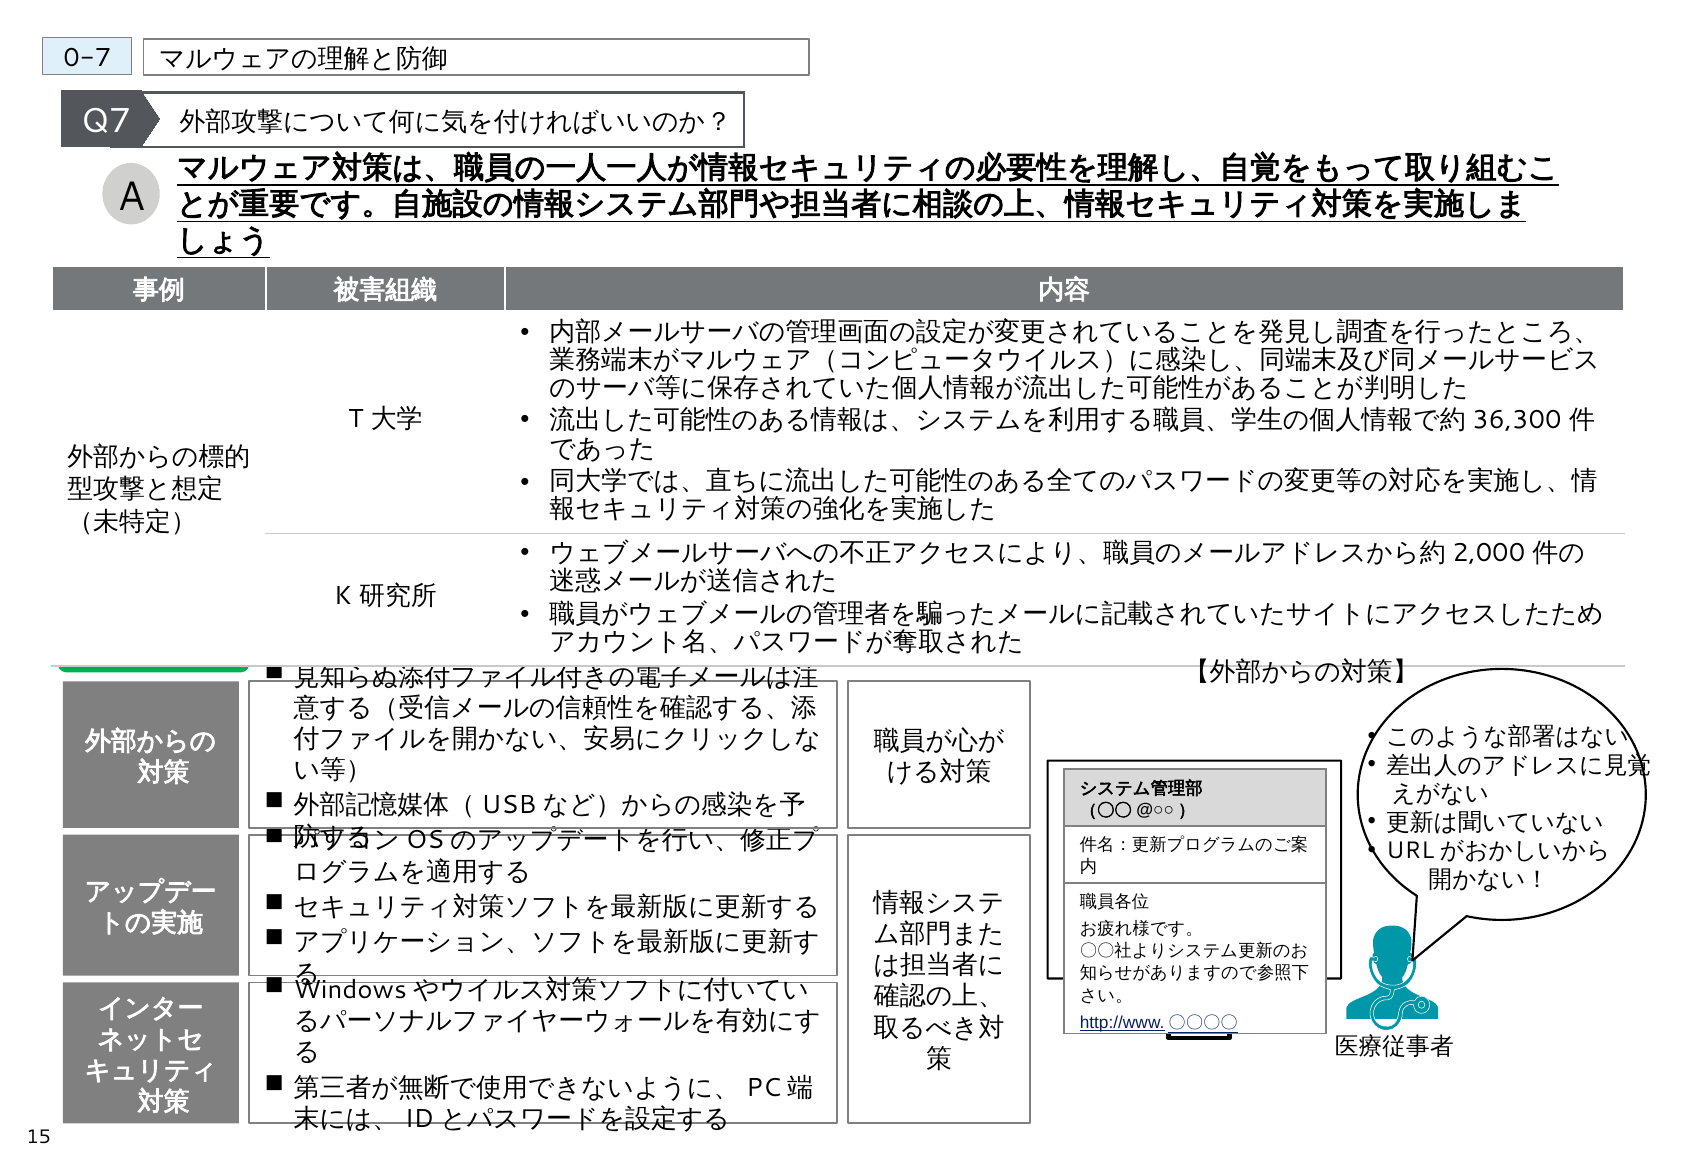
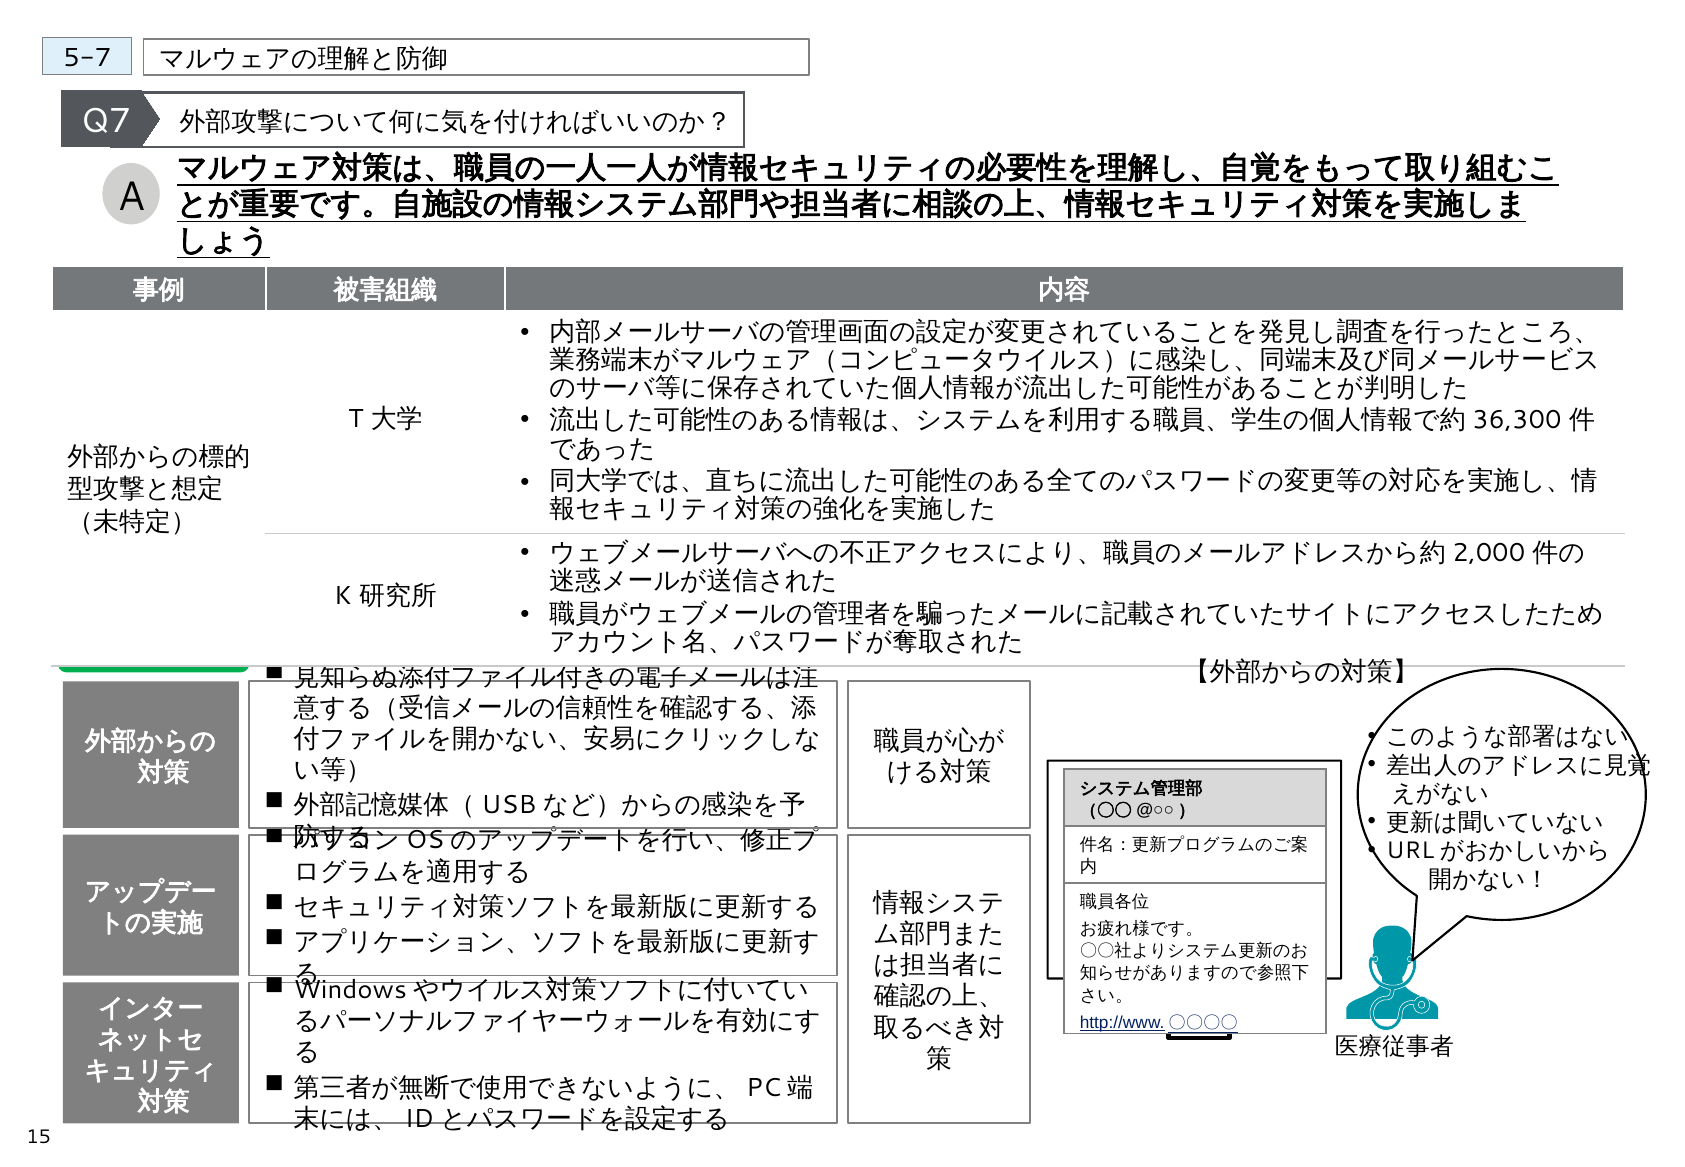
0-7: 0-7 -> 5-7
